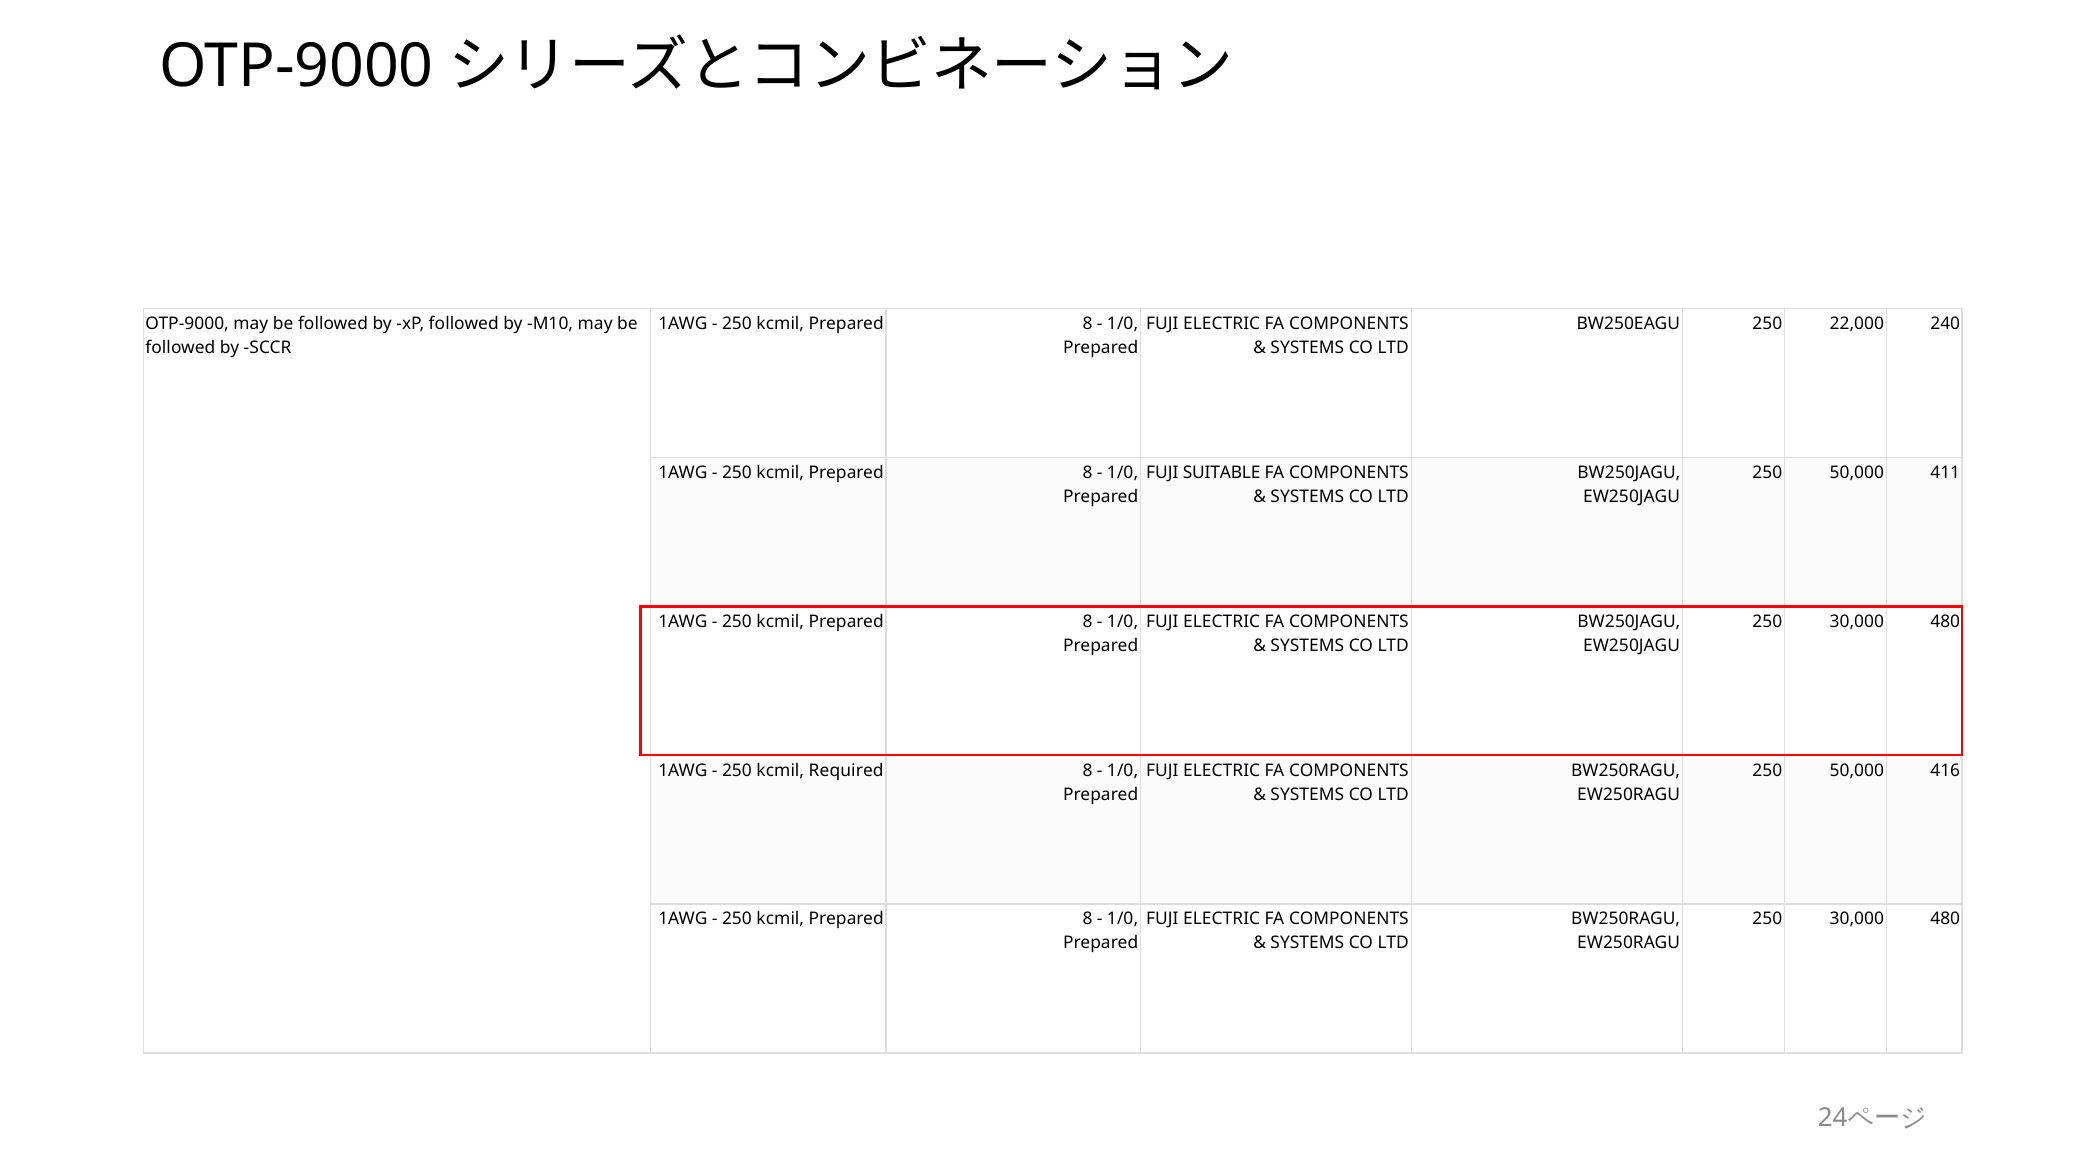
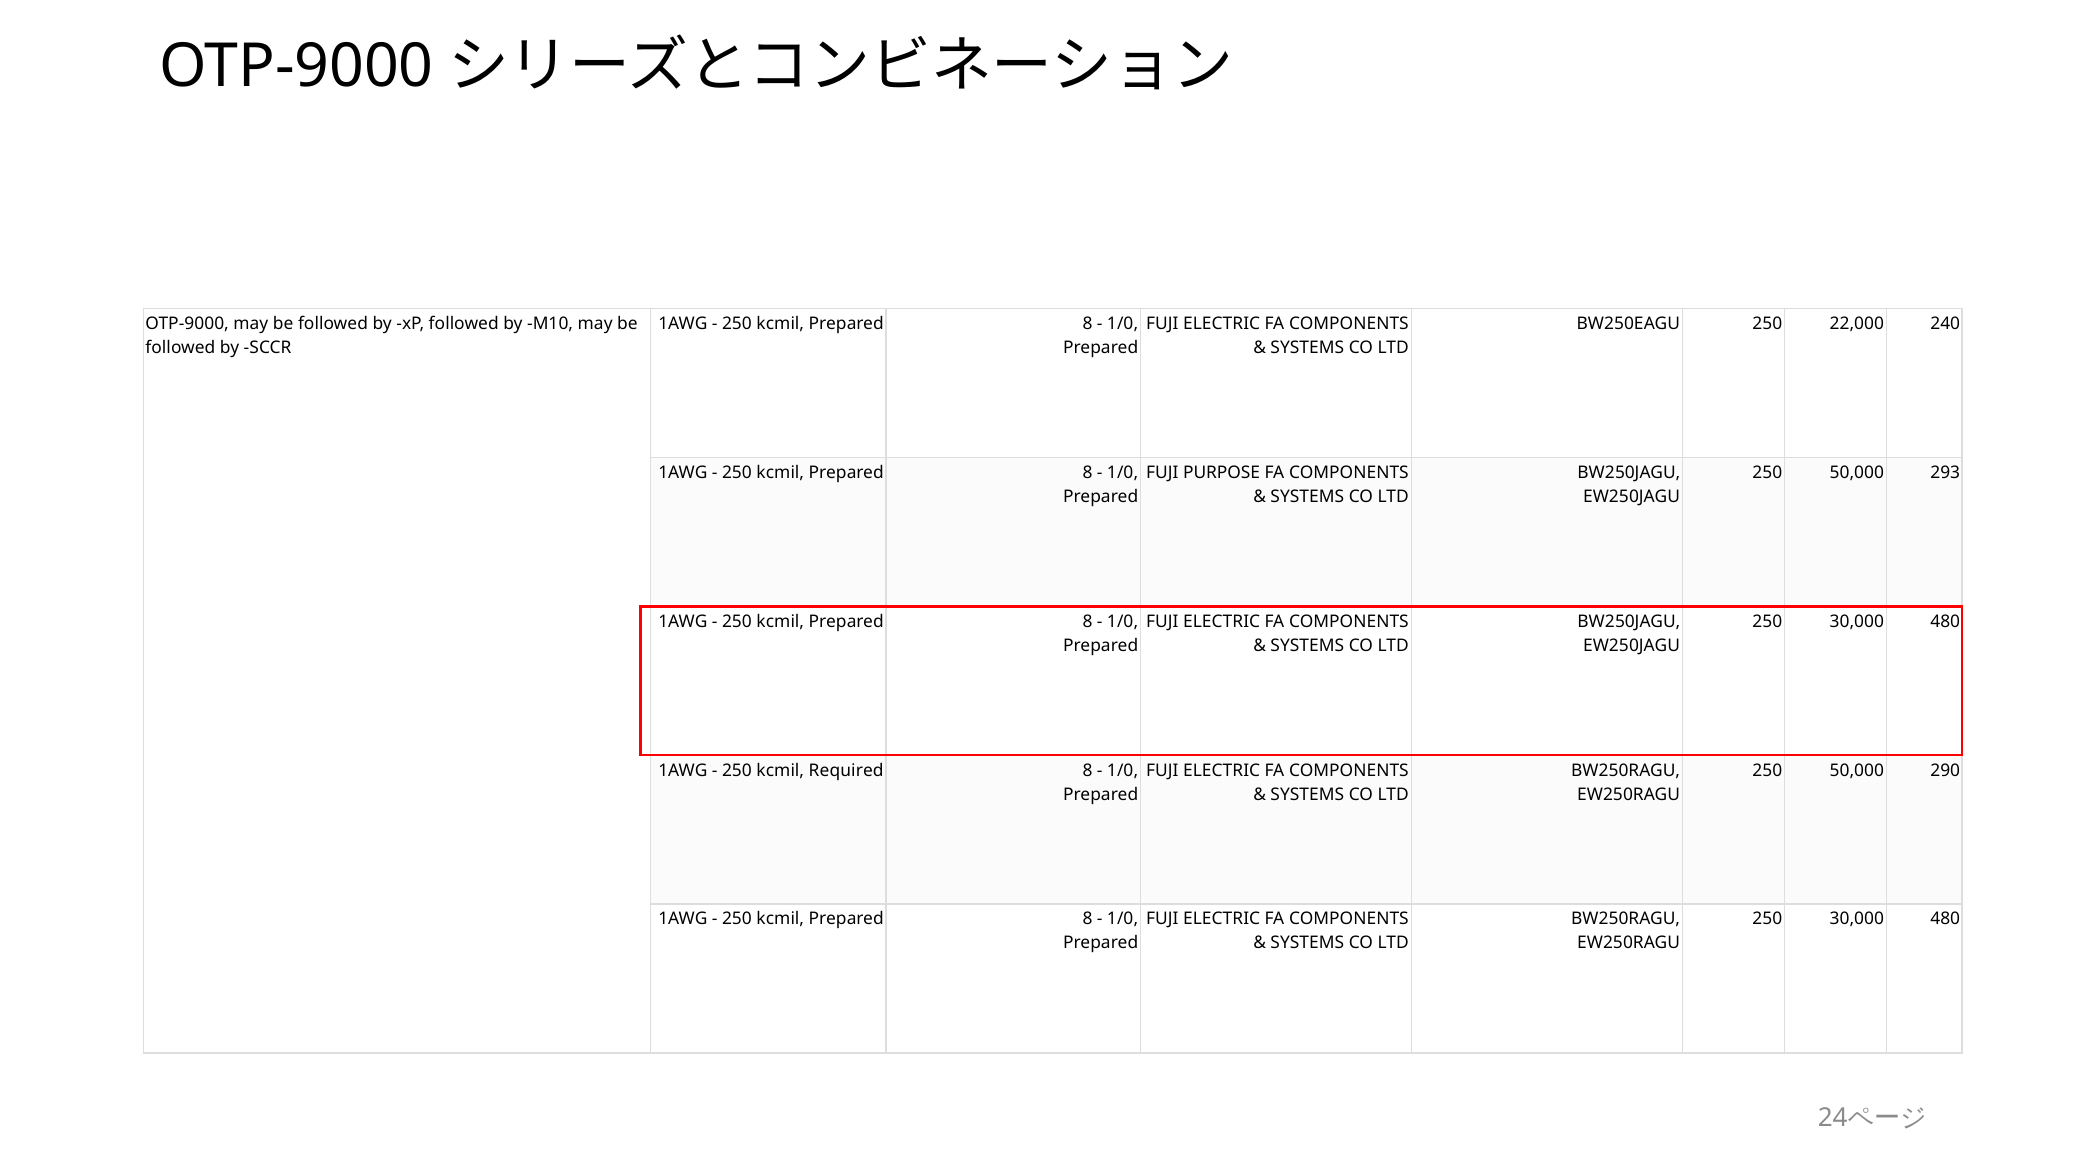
SUITABLE: SUITABLE -> PURPOSE
411: 411 -> 293
416: 416 -> 290
